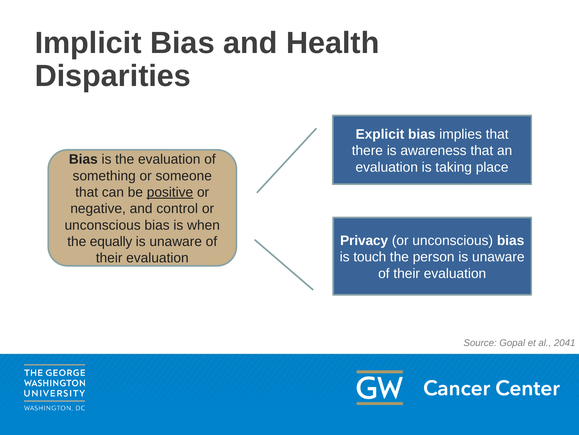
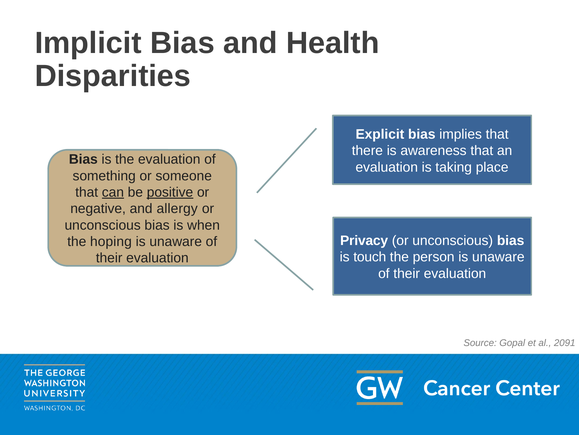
can underline: none -> present
control: control -> allergy
equally: equally -> hoping
2041: 2041 -> 2091
